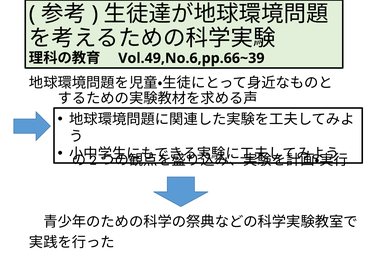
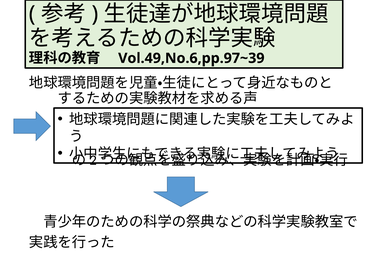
Vol.49,No.6,pp.66~39: Vol.49,No.6,pp.66~39 -> Vol.49,No.6,pp.97~39
